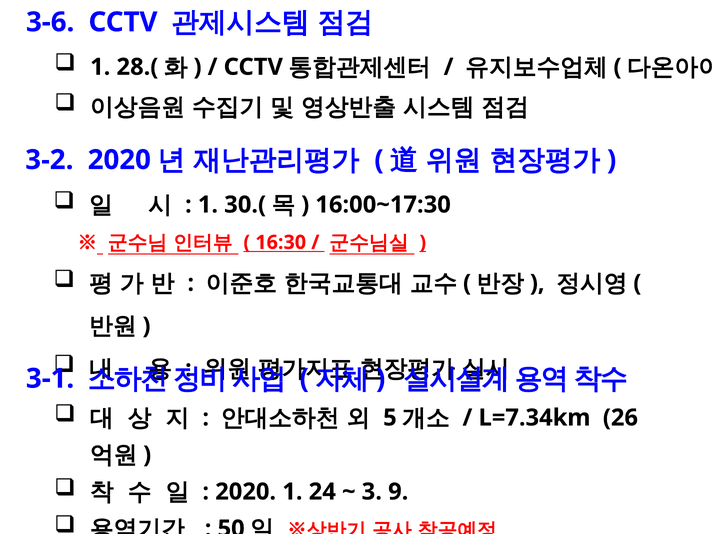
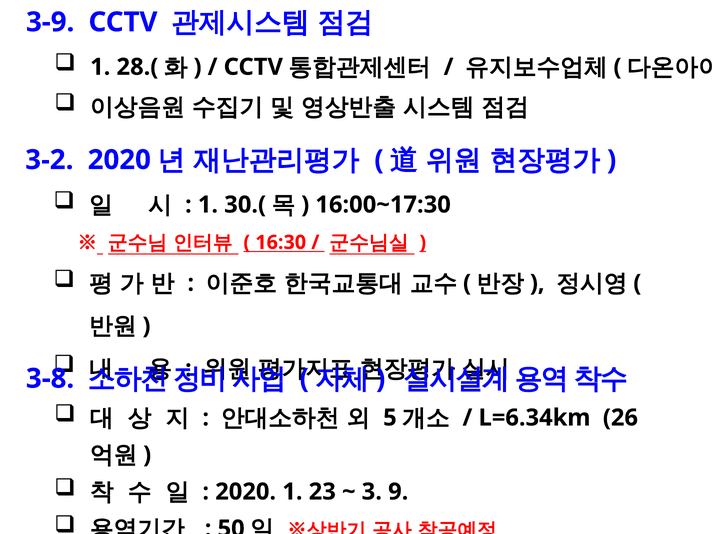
3-6: 3-6 -> 3-9
3-1: 3-1 -> 3-8
L=7.34km: L=7.34km -> L=6.34km
24: 24 -> 23
